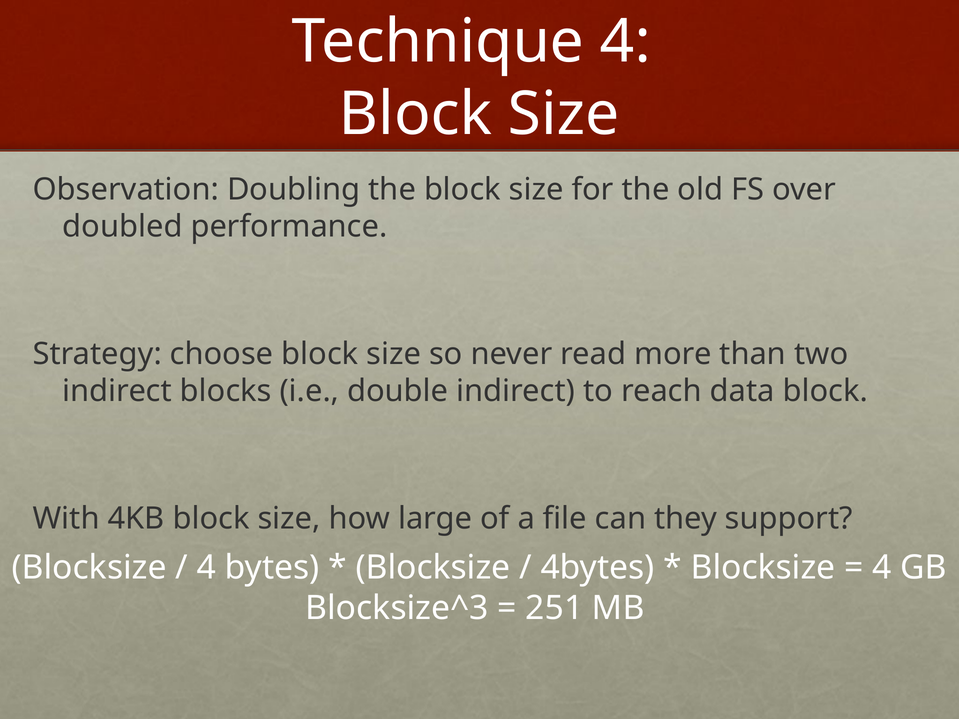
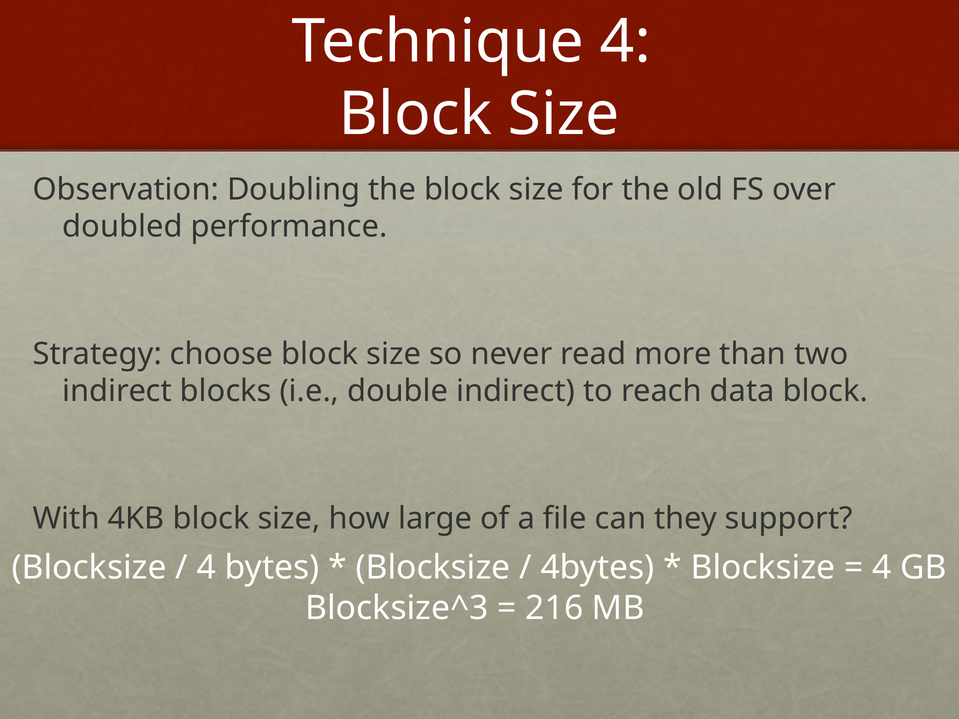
251: 251 -> 216
